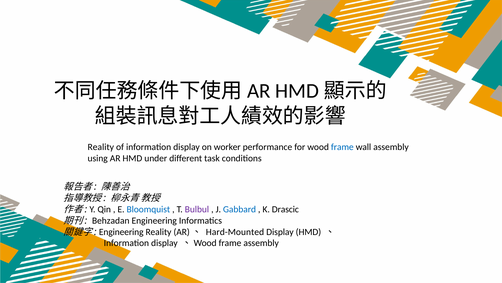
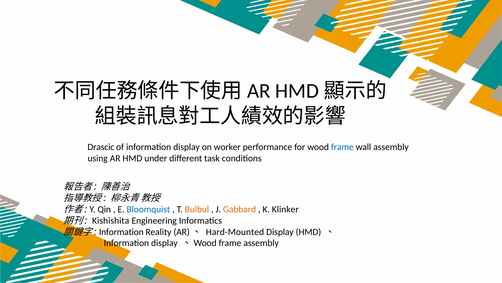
Reality at (101, 147): Reality -> Drascic
Bulbul colour: purple -> orange
Gabbard colour: blue -> orange
Drascic: Drascic -> Klinker
Behzadan: Behzadan -> Kishishita
Engineering at (121, 231): Engineering -> Information
